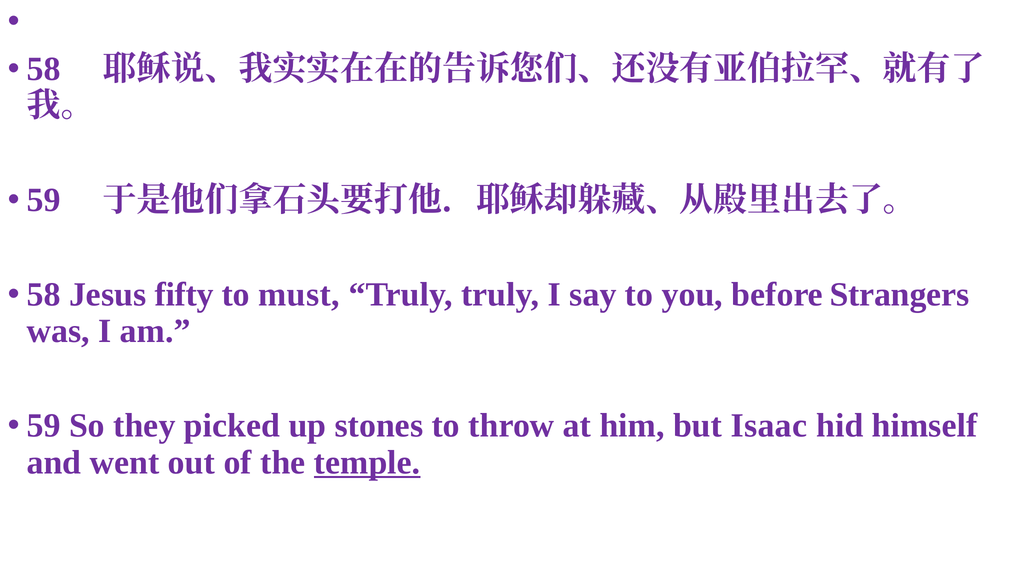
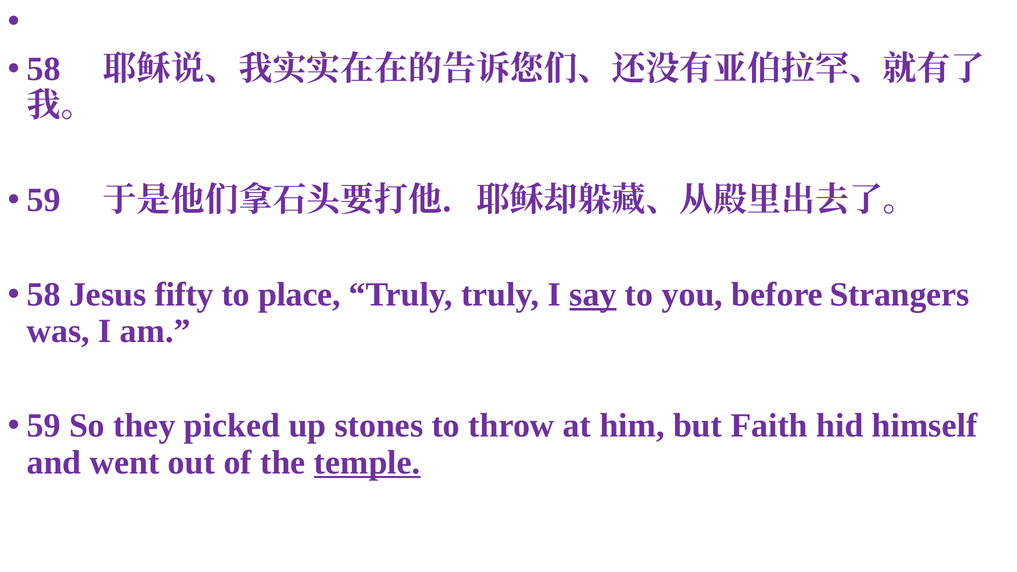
must: must -> place
say underline: none -> present
Isaac: Isaac -> Faith
